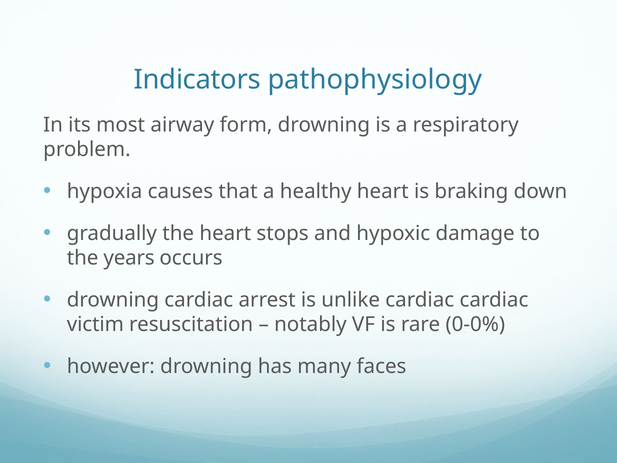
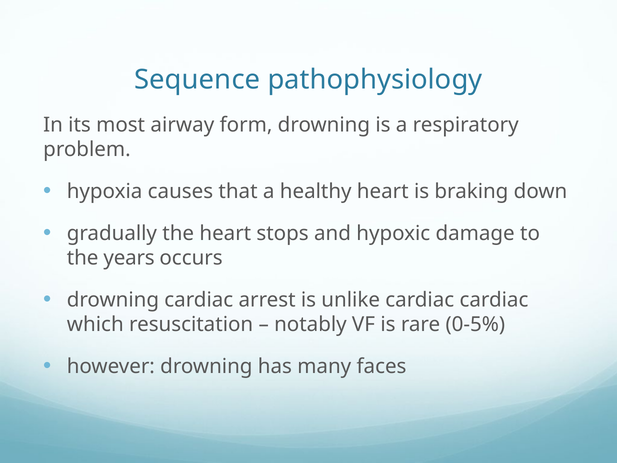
Indicators: Indicators -> Sequence
victim: victim -> which
0-0%: 0-0% -> 0-5%
